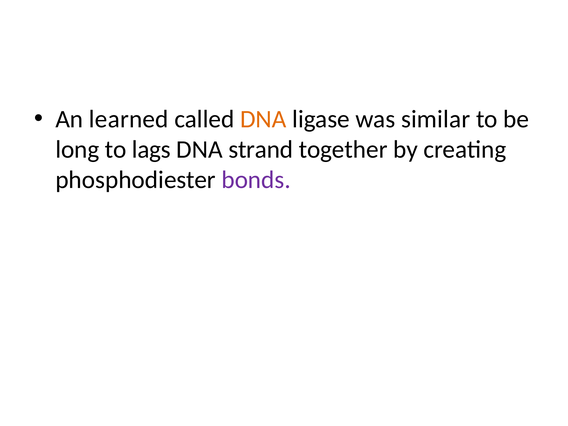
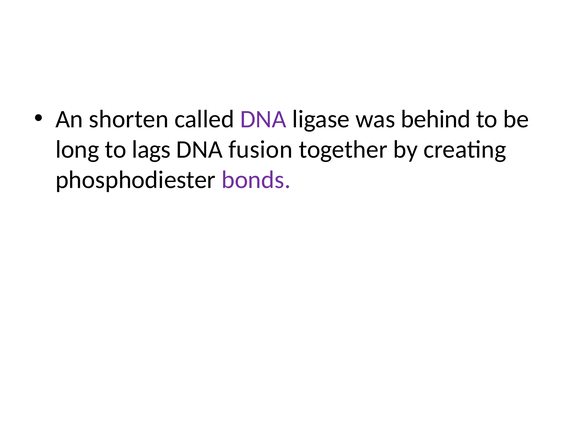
learned: learned -> shorten
DNA at (263, 119) colour: orange -> purple
similar: similar -> behind
strand: strand -> fusion
